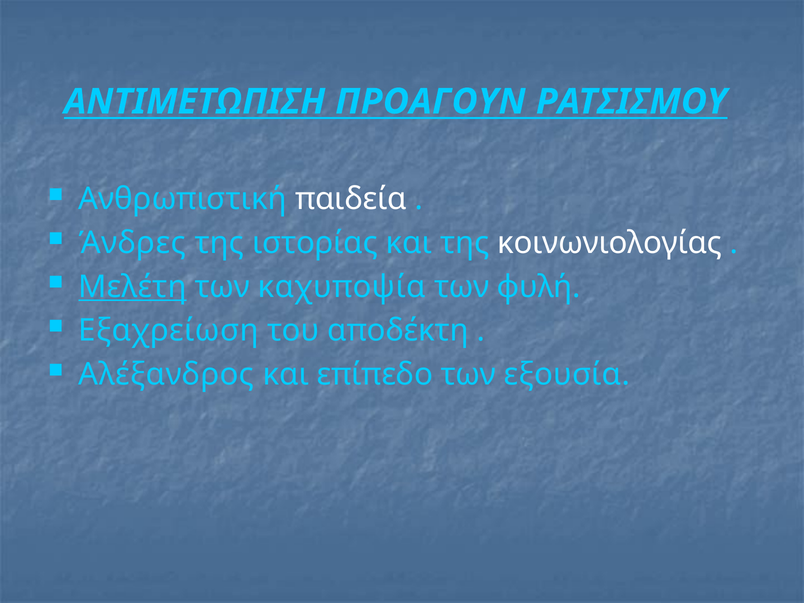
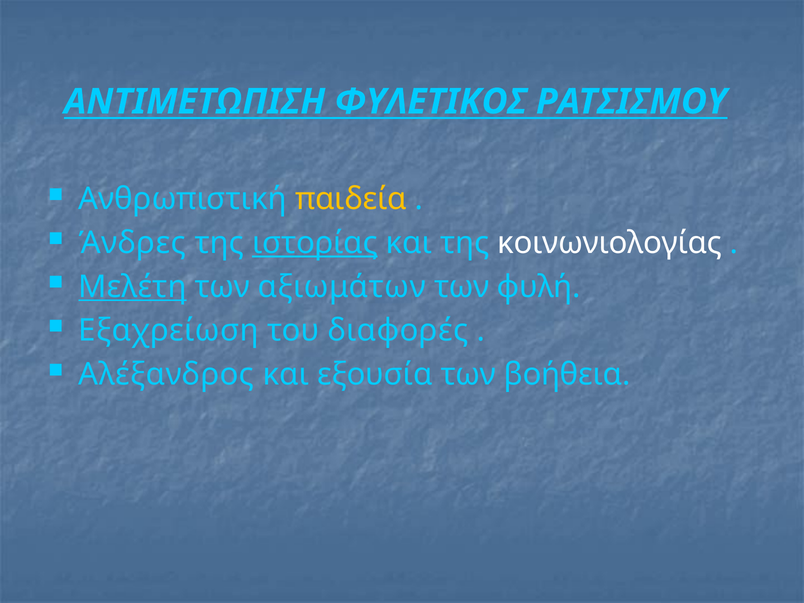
ΠΡΟΑΓΟΥΝ: ΠΡΟΑΓΟΥΝ -> ΦΥΛΕΤΙΚΟΣ
παιδεία colour: white -> yellow
ιστορίας underline: none -> present
καχυποψία: καχυποψία -> αξιωμάτων
αποδέκτη: αποδέκτη -> διαφορές
επίπεδο: επίπεδο -> εξουσία
εξουσία: εξουσία -> βοήθεια
